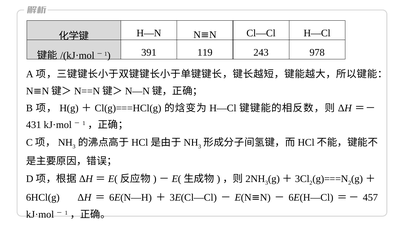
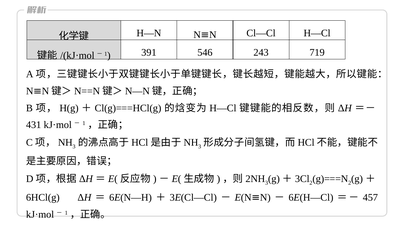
119: 119 -> 546
978: 978 -> 719
